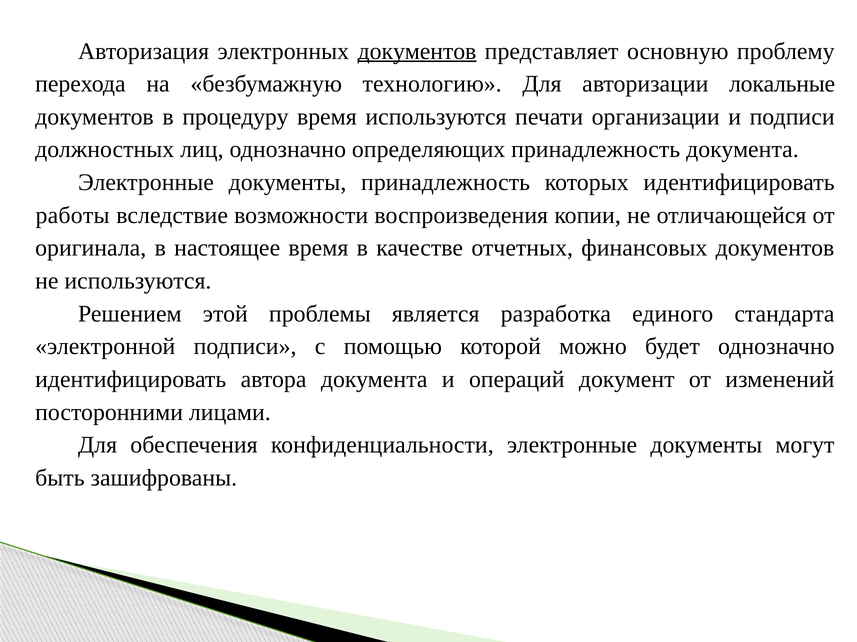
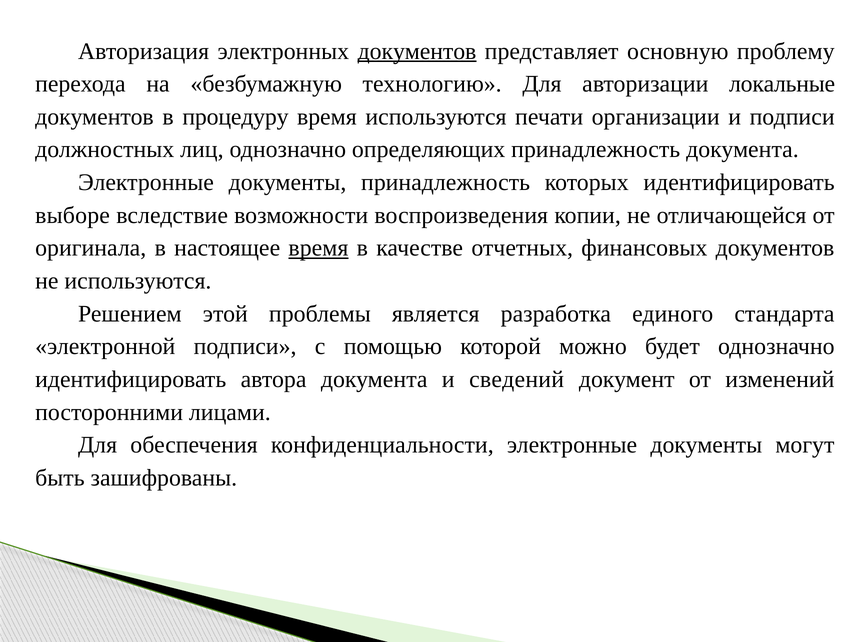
работы: работы -> выборе
время at (318, 248) underline: none -> present
операций: операций -> сведений
